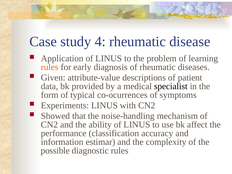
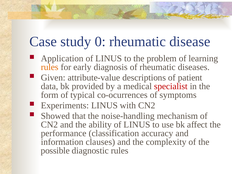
4: 4 -> 0
specialist colour: black -> red
estimar: estimar -> clauses
